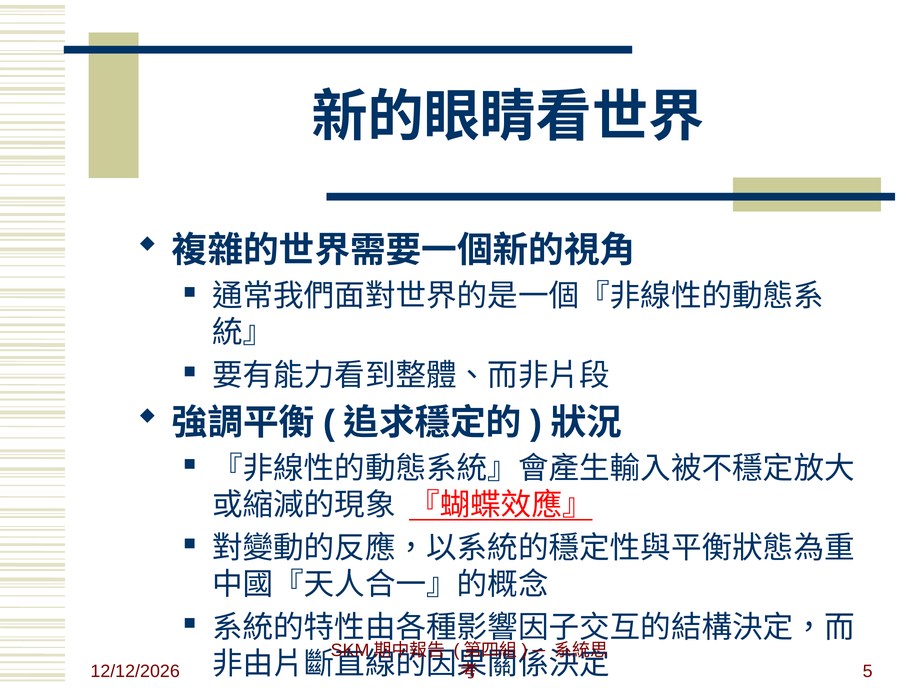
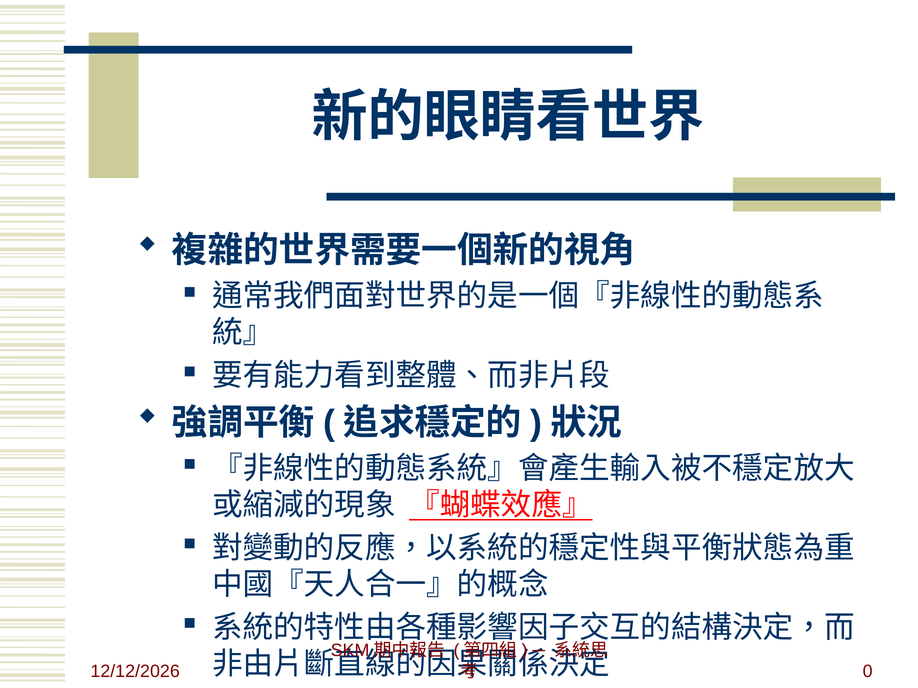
5: 5 -> 0
